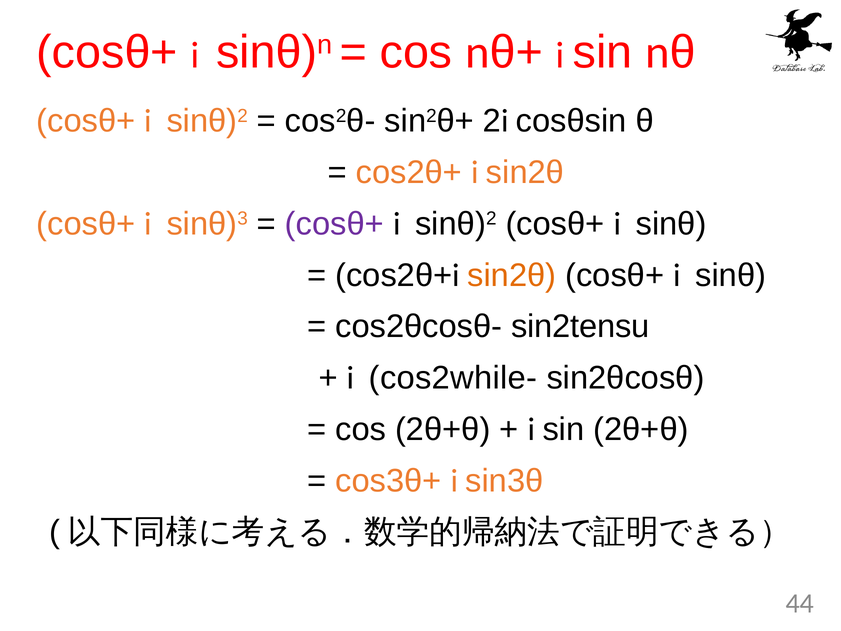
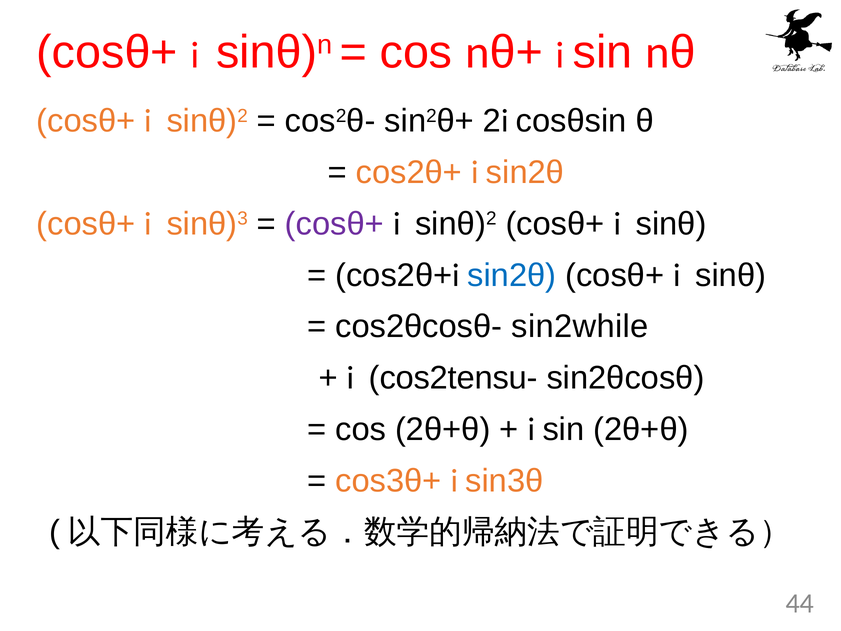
sin2θ at (512, 275) colour: orange -> blue
sin2tensu: sin2tensu -> sin2while
cos2while-: cos2while- -> cos2tensu-
